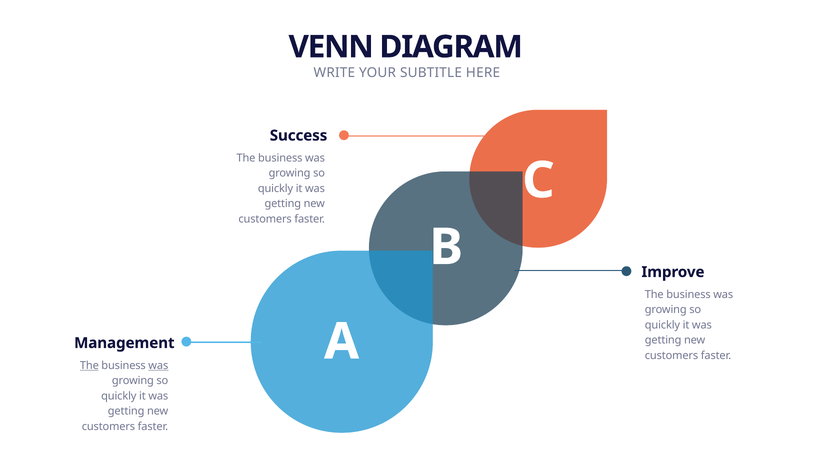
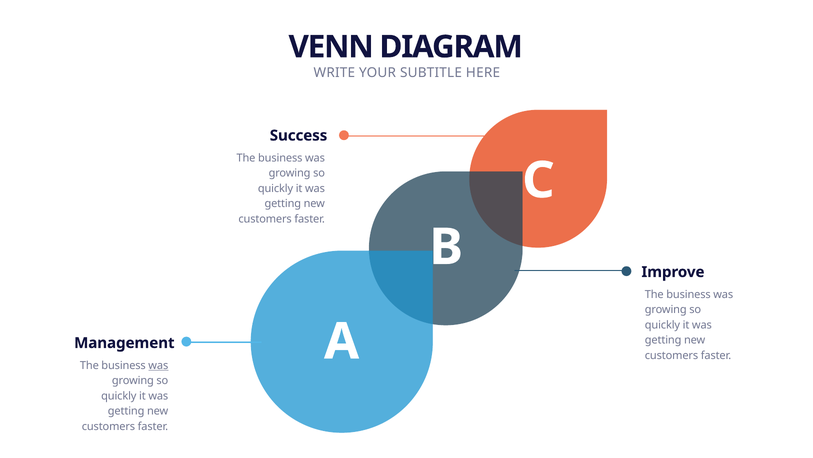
The at (89, 365) underline: present -> none
